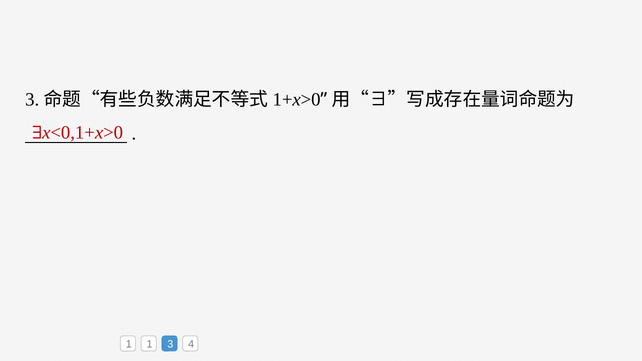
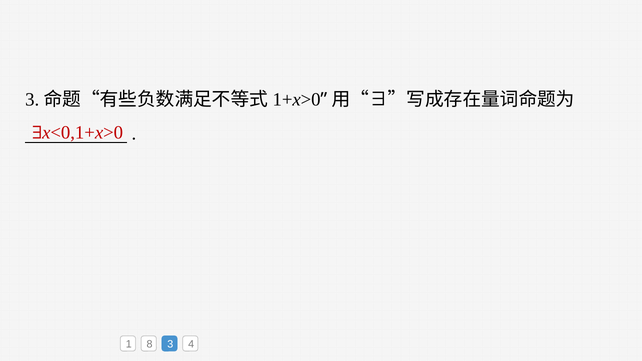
1 1: 1 -> 8
